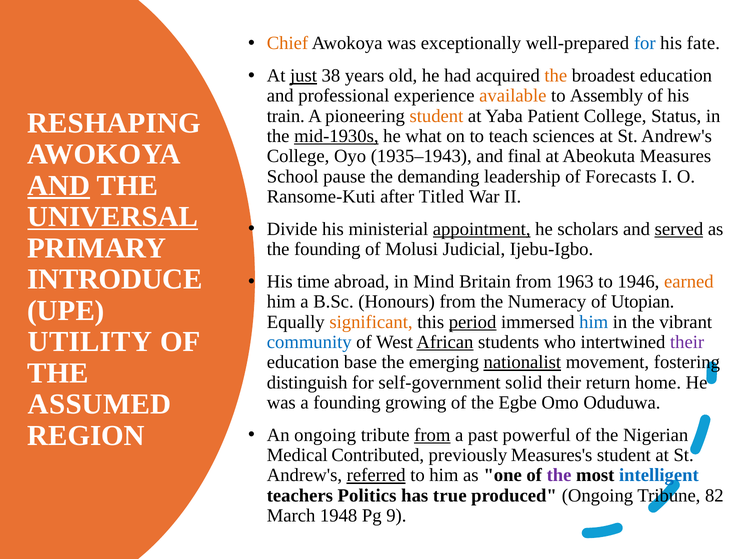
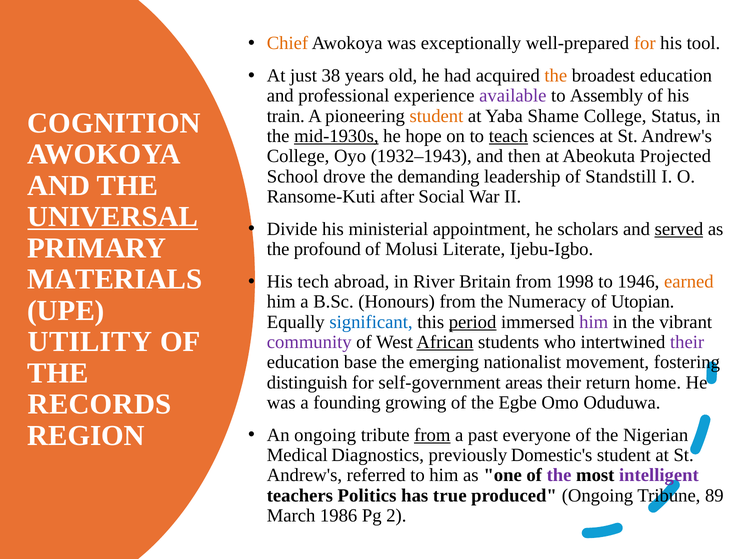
for at (645, 43) colour: blue -> orange
fate: fate -> tool
just underline: present -> none
available colour: orange -> purple
Patient: Patient -> Shame
RESHAPING: RESHAPING -> COGNITION
what: what -> hope
teach underline: none -> present
1935–1943: 1935–1943 -> 1932–1943
final: final -> then
Measures: Measures -> Projected
pause: pause -> drove
Forecasts: Forecasts -> Standstill
AND at (59, 186) underline: present -> none
Titled: Titled -> Social
appointment underline: present -> none
the founding: founding -> profound
Judicial: Judicial -> Literate
INTRODUCE: INTRODUCE -> MATERIALS
time: time -> tech
Mind: Mind -> River
1963: 1963 -> 1998
significant colour: orange -> blue
him at (594, 322) colour: blue -> purple
community colour: blue -> purple
nationalist underline: present -> none
solid: solid -> areas
ASSUMED: ASSUMED -> RECORDS
powerful: powerful -> everyone
Contributed: Contributed -> Diagnostics
Measures's: Measures's -> Domestic's
referred underline: present -> none
intelligent colour: blue -> purple
82: 82 -> 89
1948: 1948 -> 1986
9: 9 -> 2
